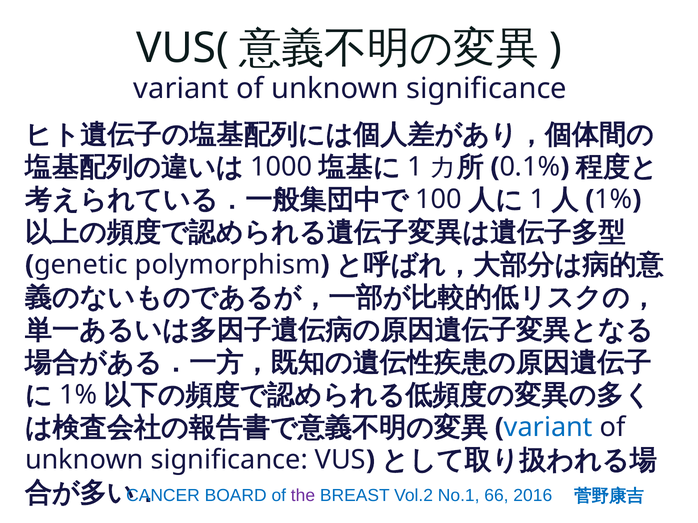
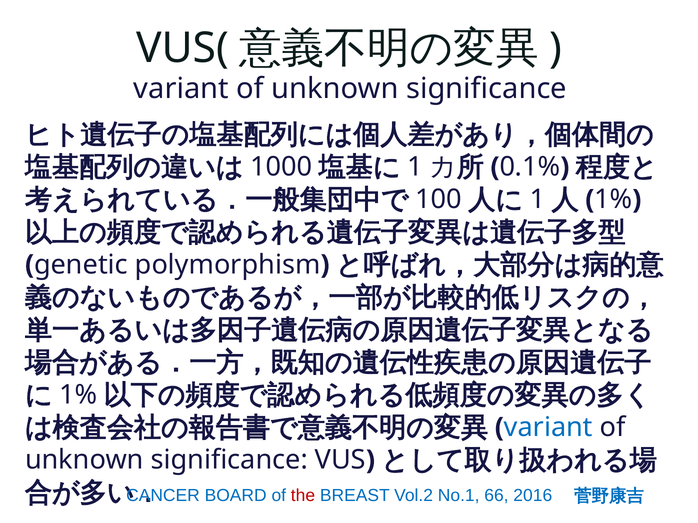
the colour: purple -> red
